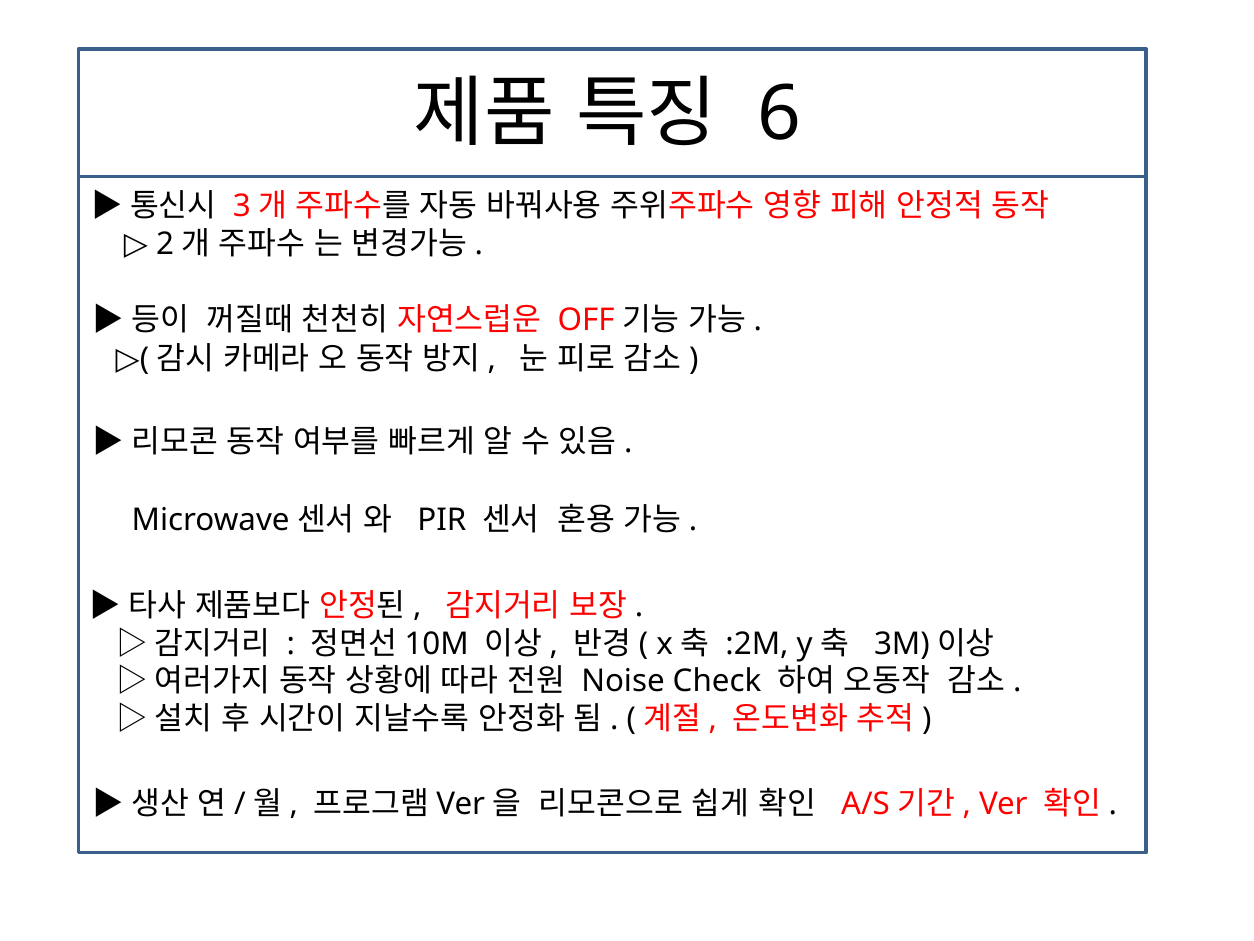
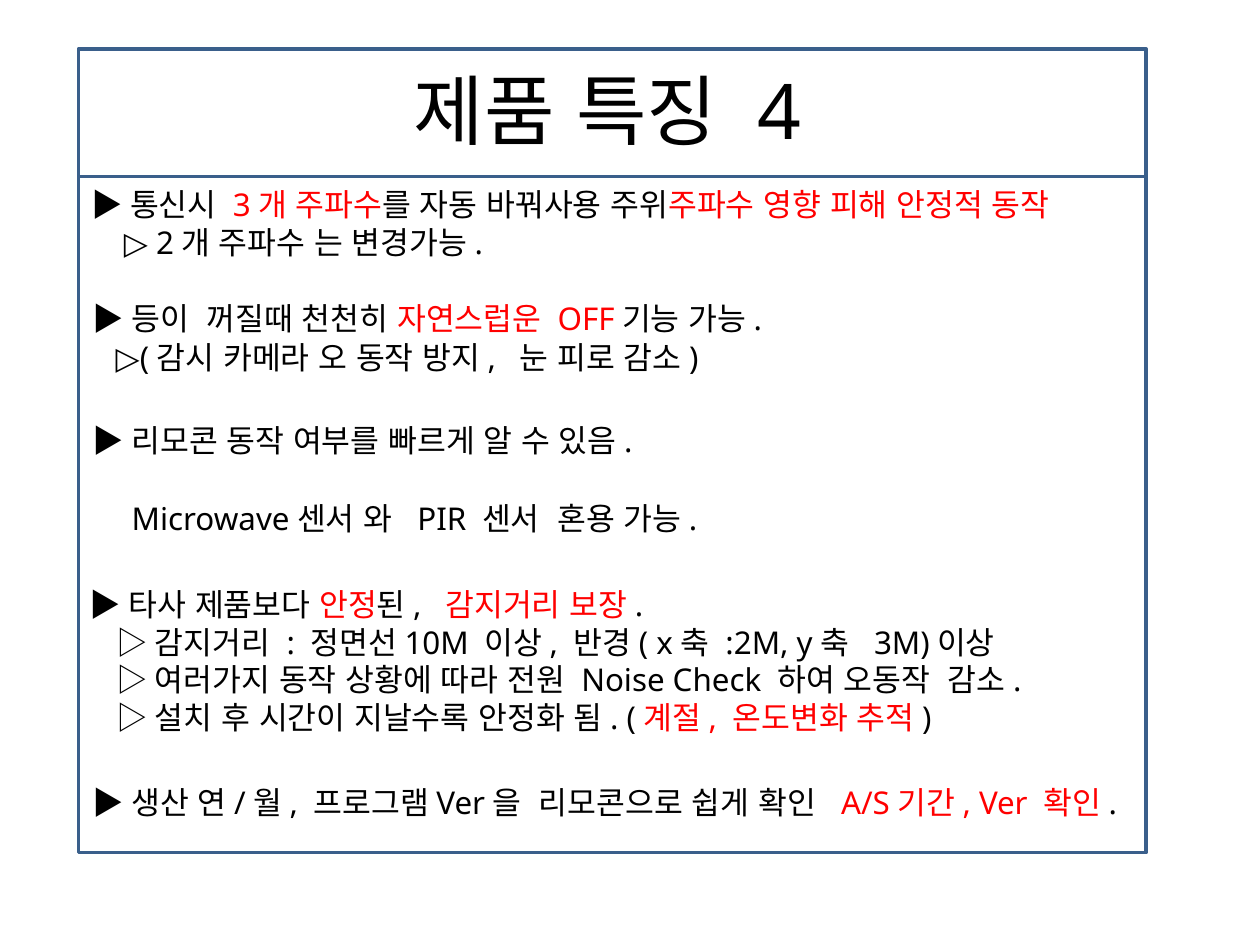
6: 6 -> 4
